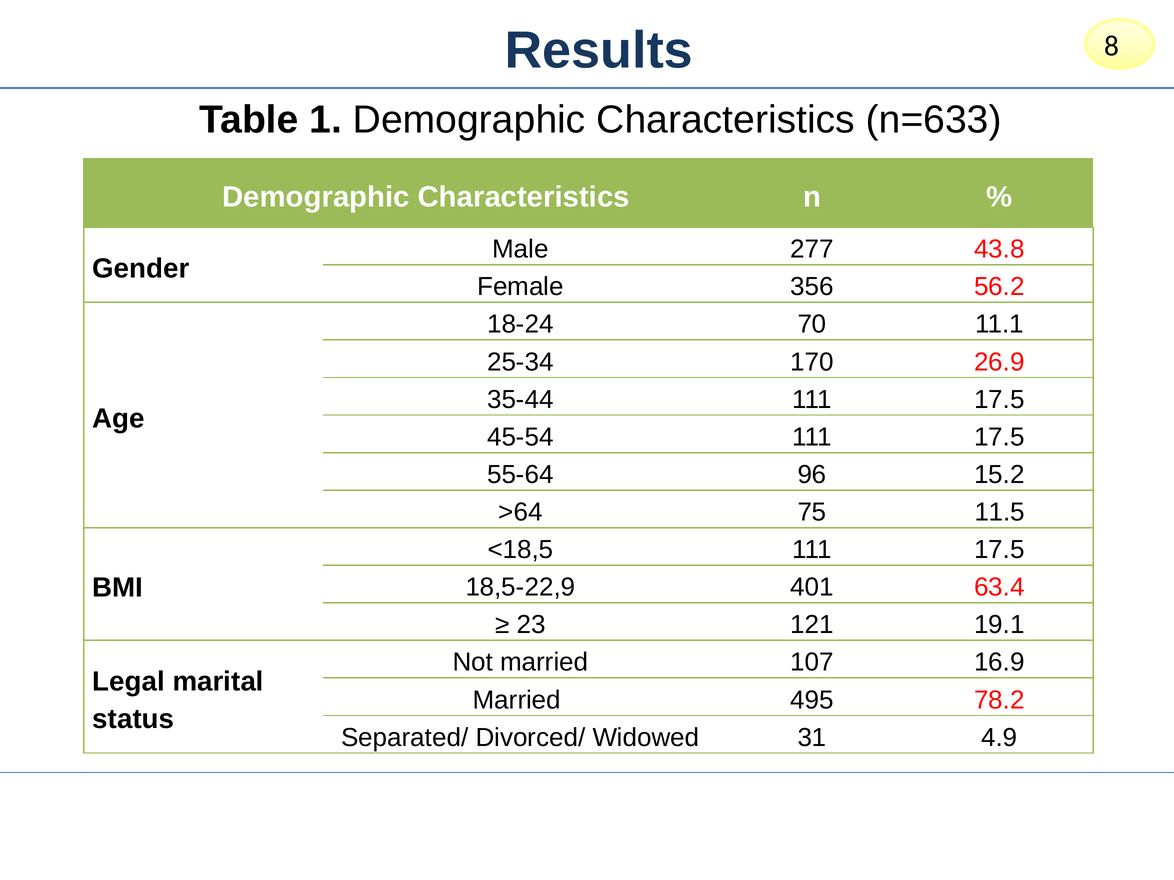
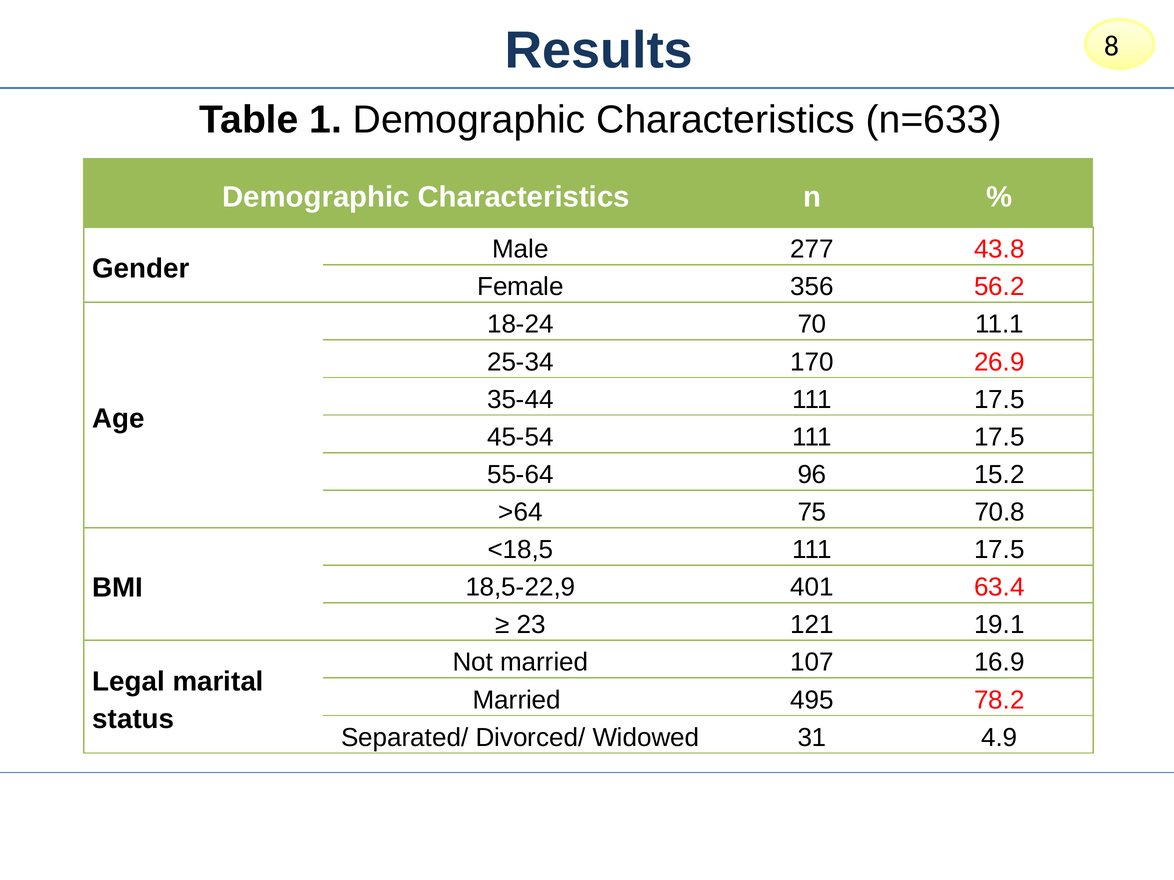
11.5: 11.5 -> 70.8
